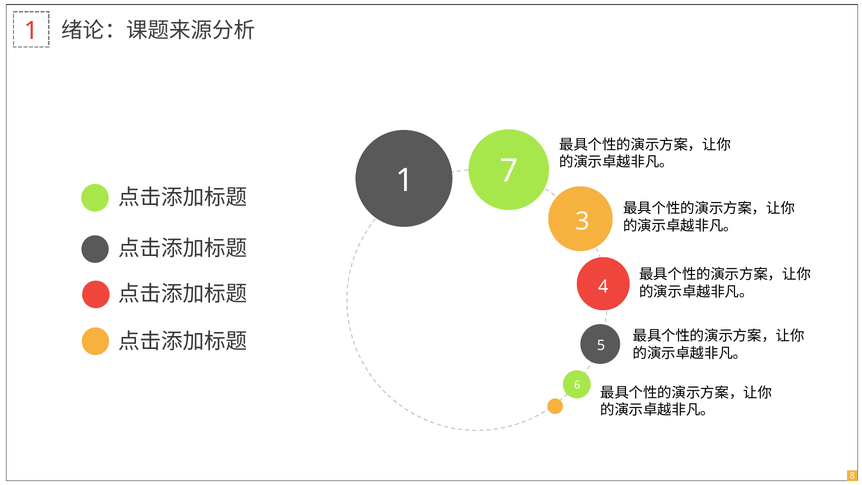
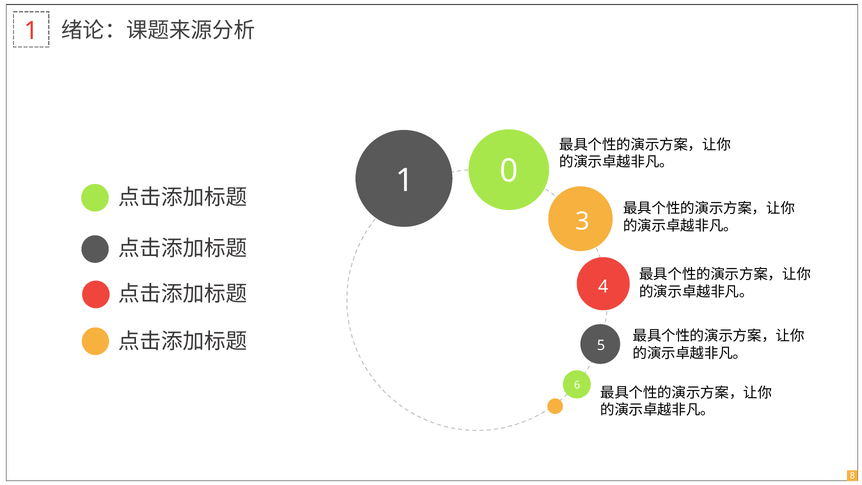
7: 7 -> 0
